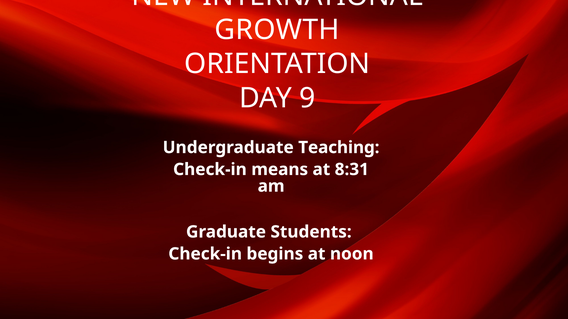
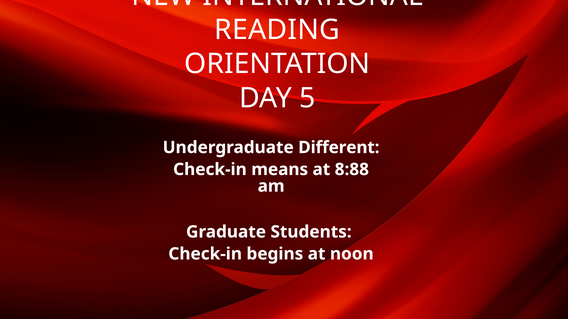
GROWTH: GROWTH -> READING
9: 9 -> 5
Teaching: Teaching -> Different
8:31: 8:31 -> 8:88
